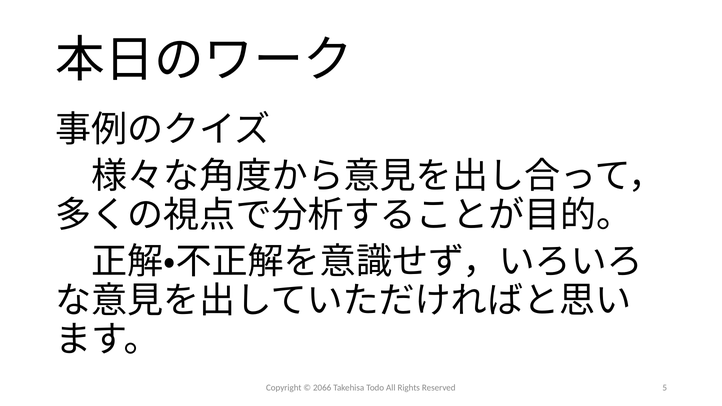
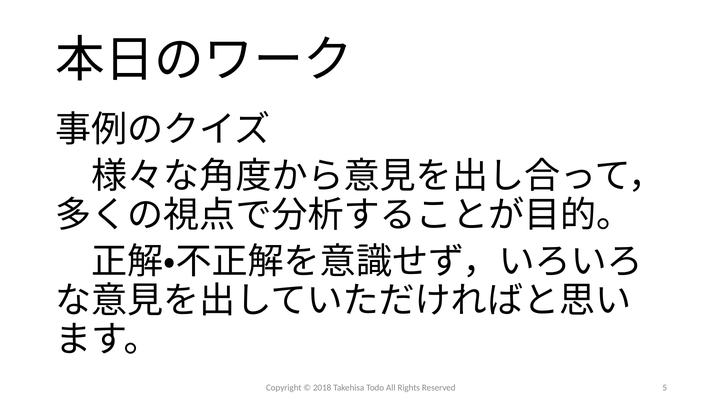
2066: 2066 -> 2018
